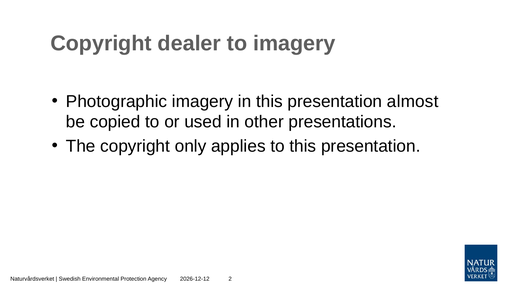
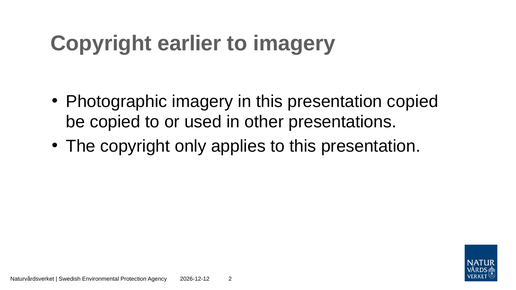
dealer: dealer -> earlier
presentation almost: almost -> copied
